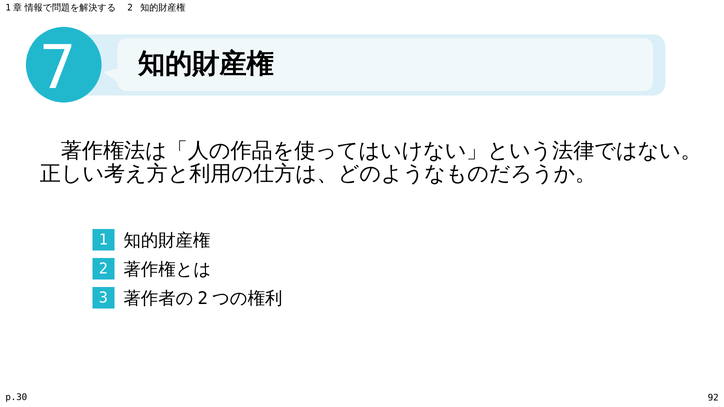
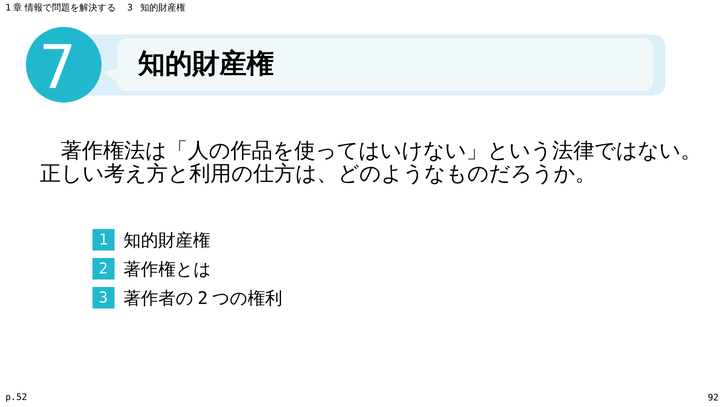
2 at (130, 8): 2 -> 3
p.30: p.30 -> p.52
